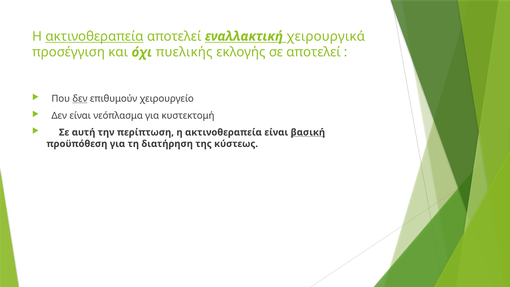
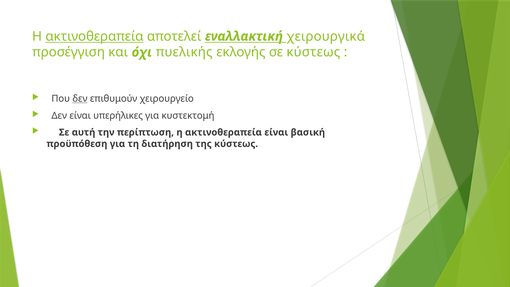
σε αποτελεί: αποτελεί -> κύστεως
νεόπλασμα: νεόπλασμα -> υπερήλικες
βασική underline: present -> none
